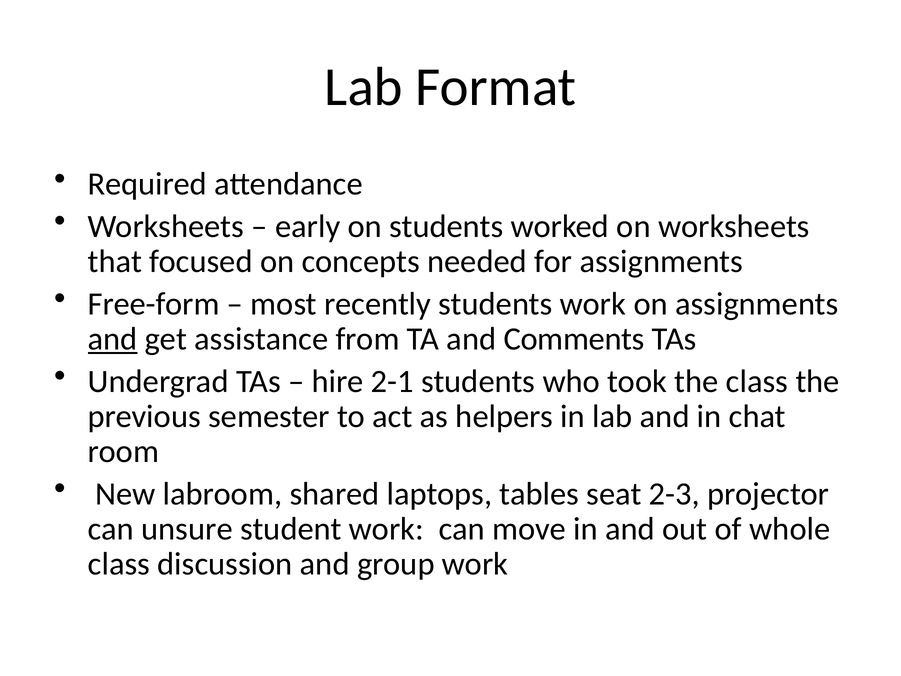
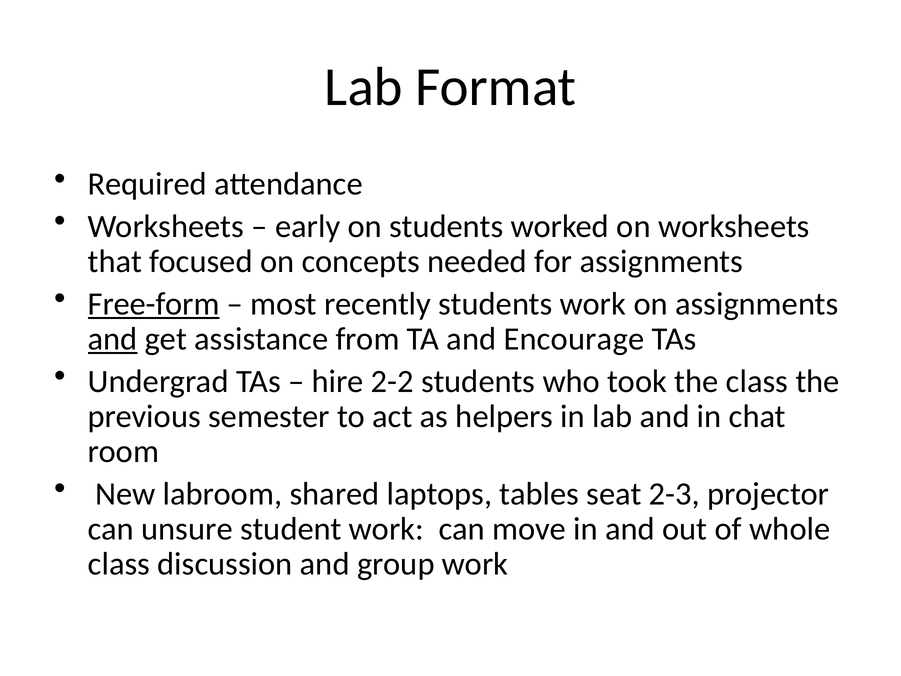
Free-form underline: none -> present
Comments: Comments -> Encourage
2-1: 2-1 -> 2-2
